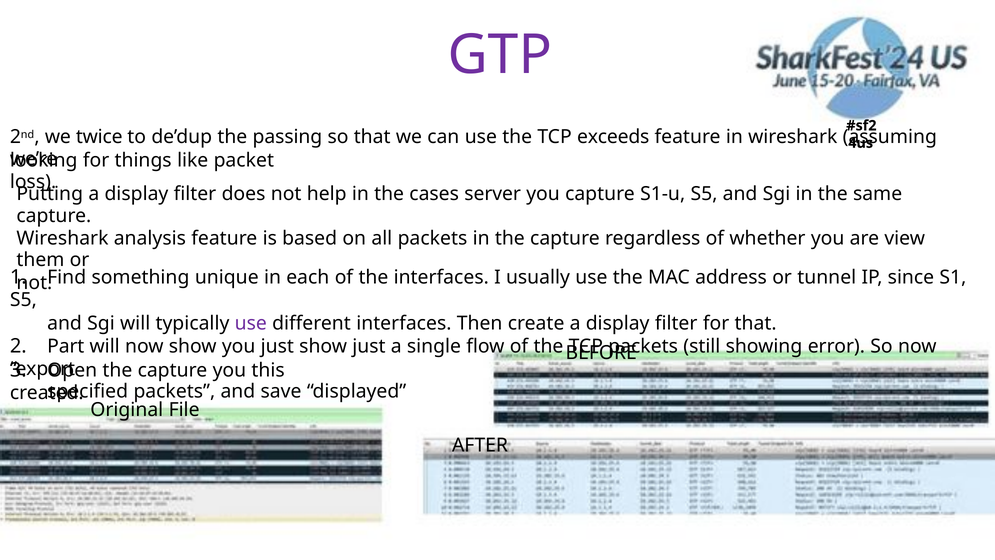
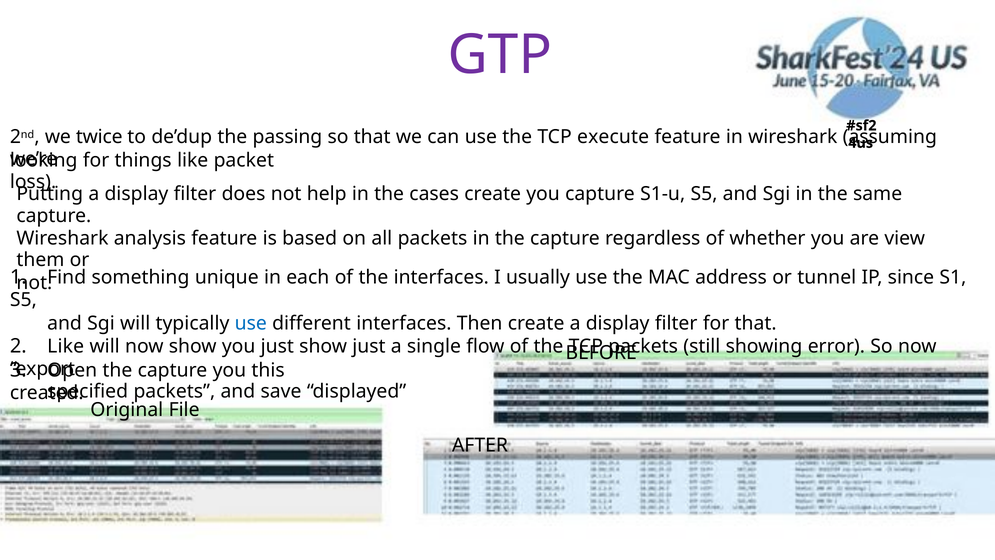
exceeds: exceeds -> execute
cases server: server -> create
use at (251, 323) colour: purple -> blue
2 Part: Part -> Like
